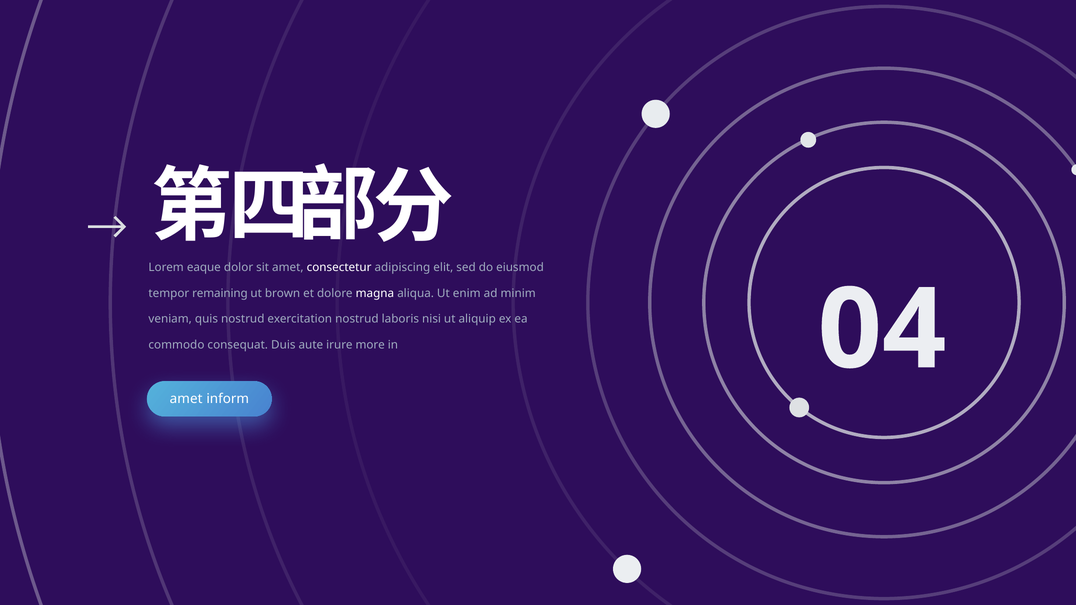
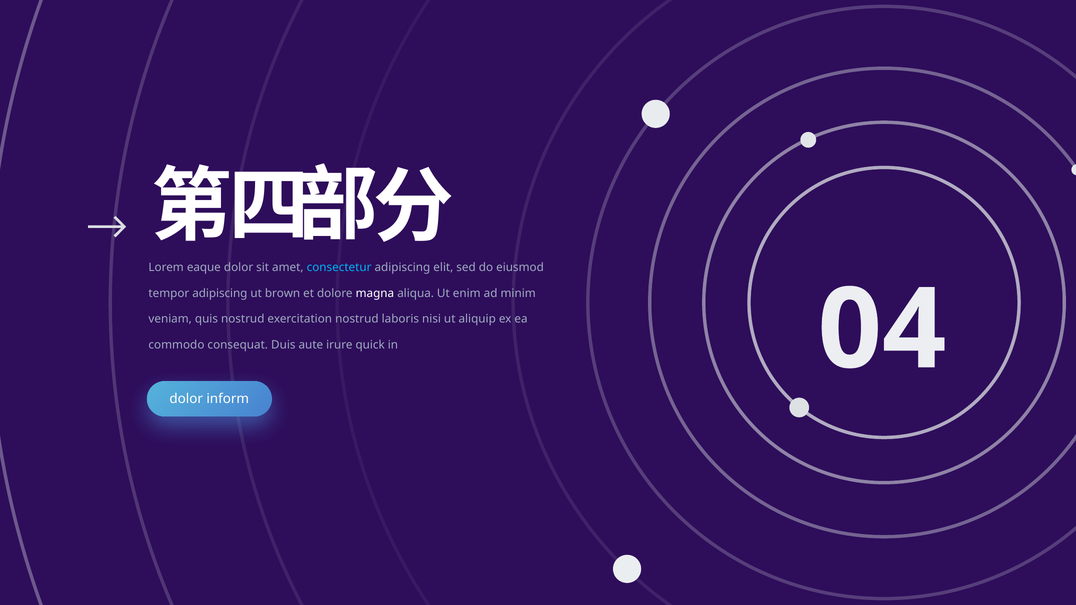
consectetur colour: white -> light blue
tempor remaining: remaining -> adipiscing
more: more -> quick
amet at (186, 399): amet -> dolor
